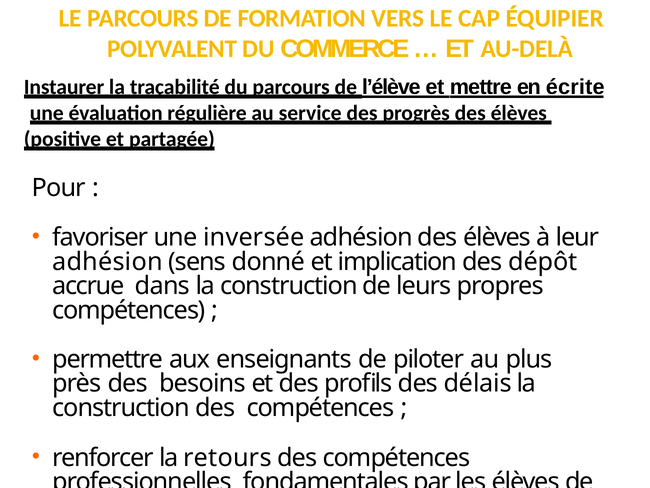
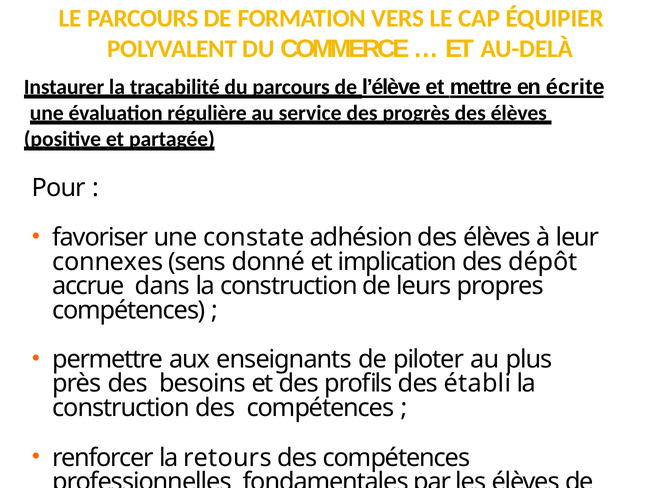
inversée: inversée -> constate
adhésion at (107, 261): adhésion -> connexes
délais: délais -> établi
